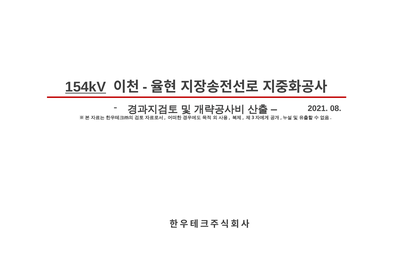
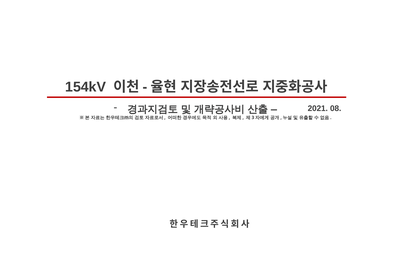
154kV underline: present -> none
